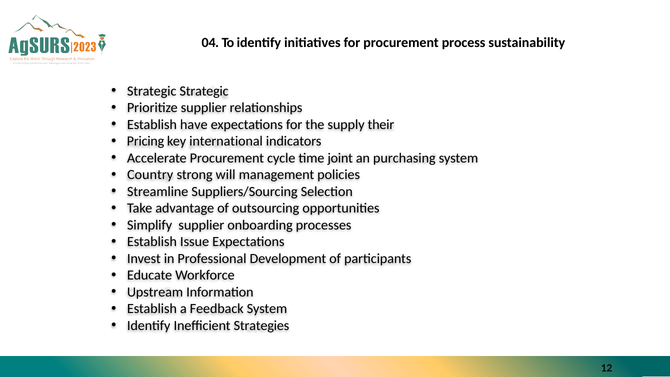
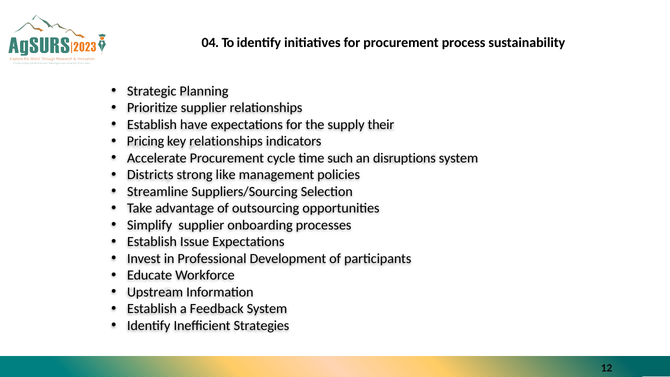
Strategic Strategic: Strategic -> Planning
key international: international -> relationships
joint: joint -> such
purchasing: purchasing -> disruptions
Country: Country -> Districts
will: will -> like
